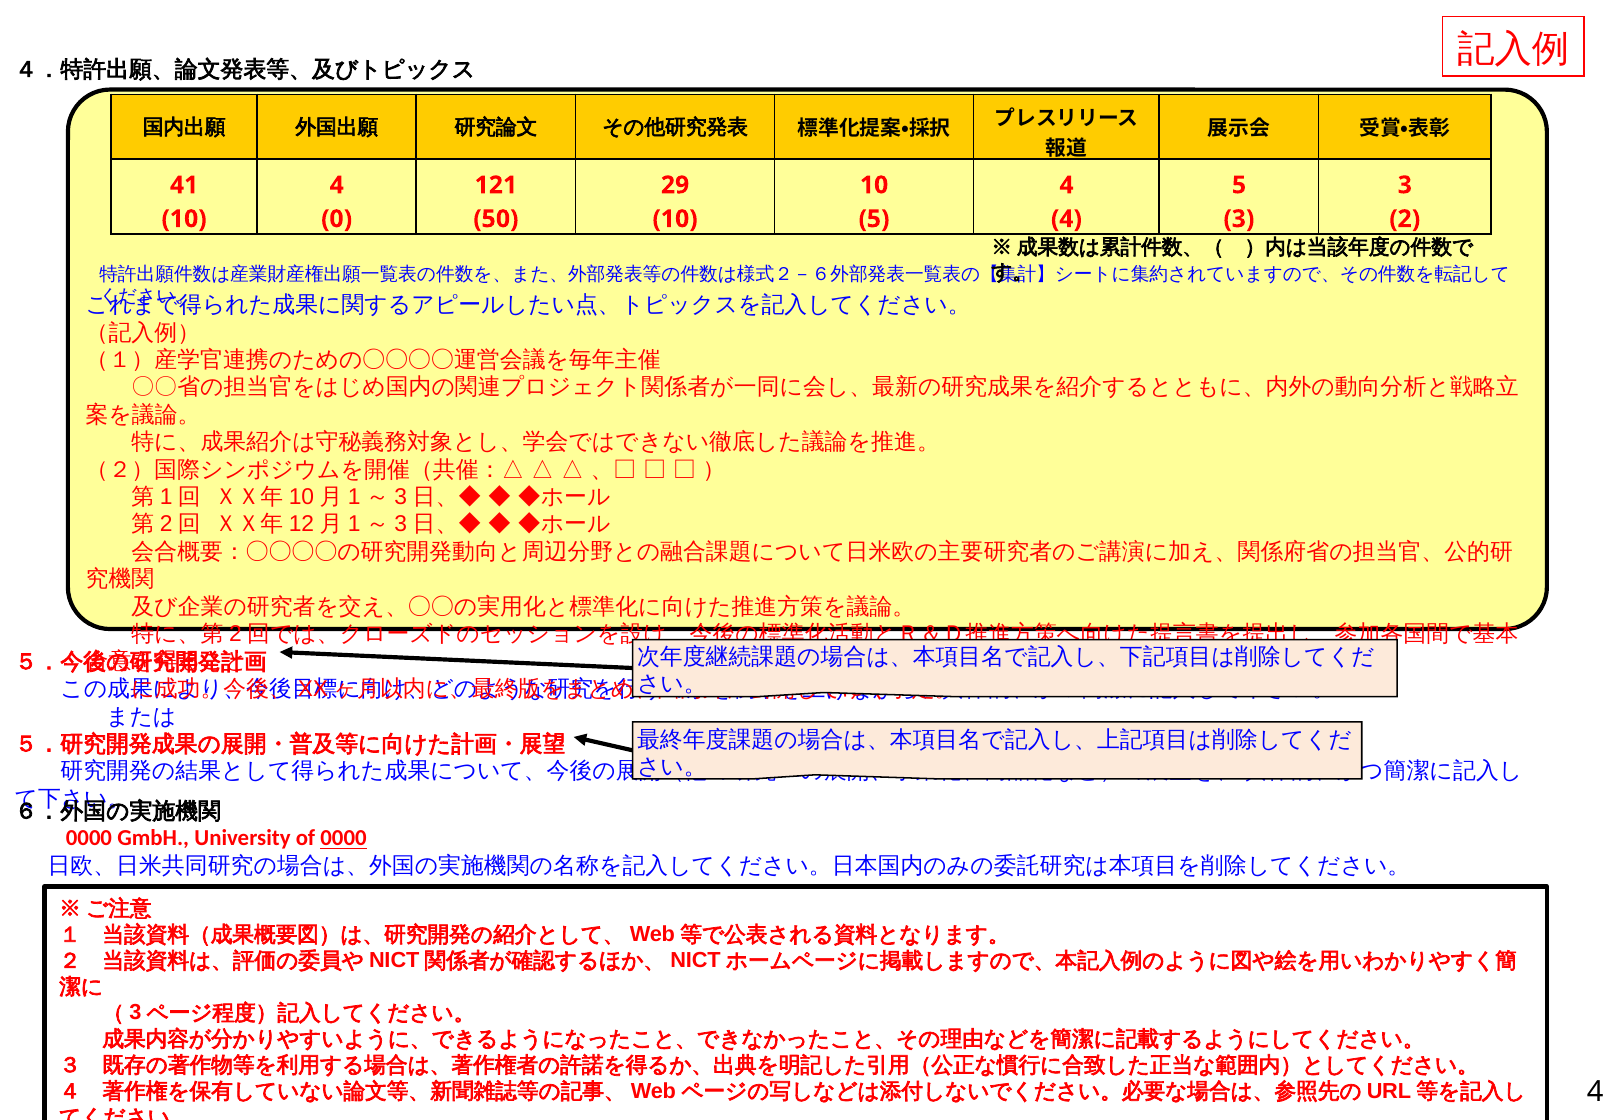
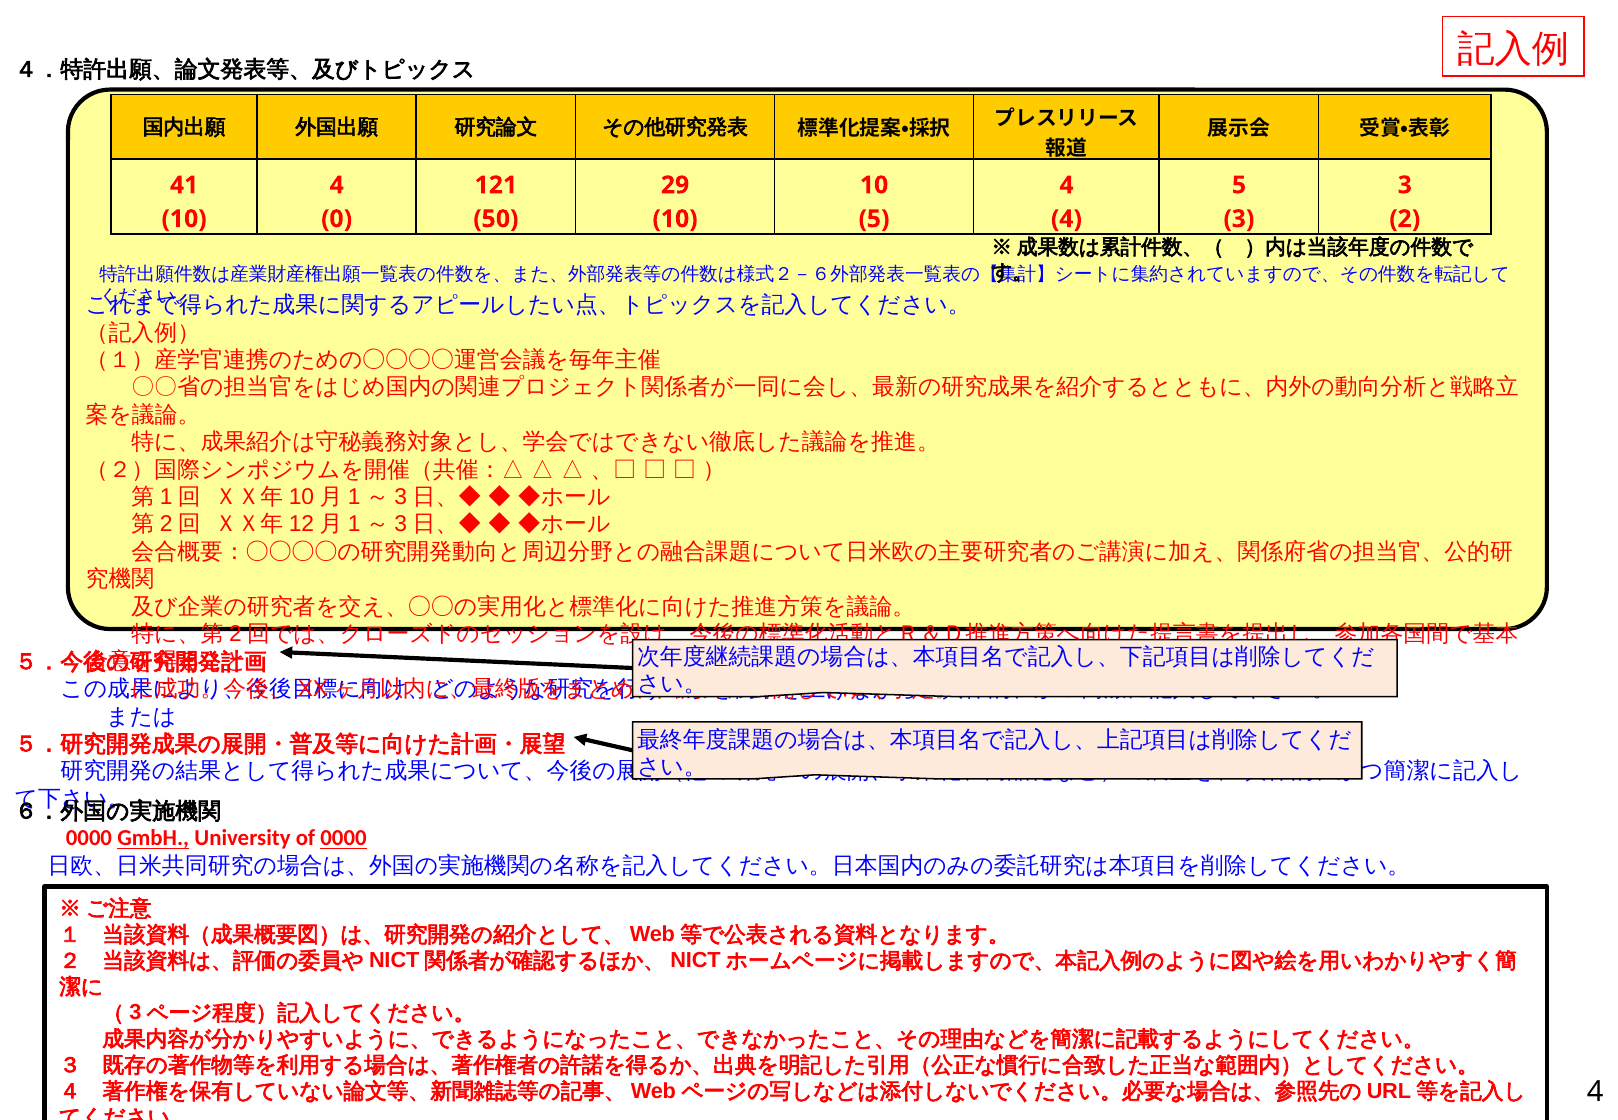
GmbH underline: none -> present
